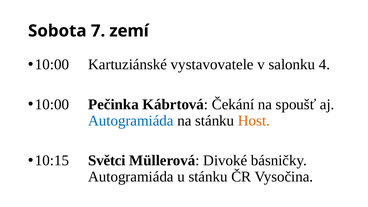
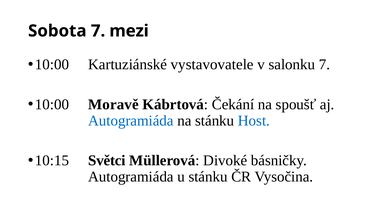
zemí: zemí -> mezi
salonku 4: 4 -> 7
Pečinka: Pečinka -> Moravě
Host colour: orange -> blue
